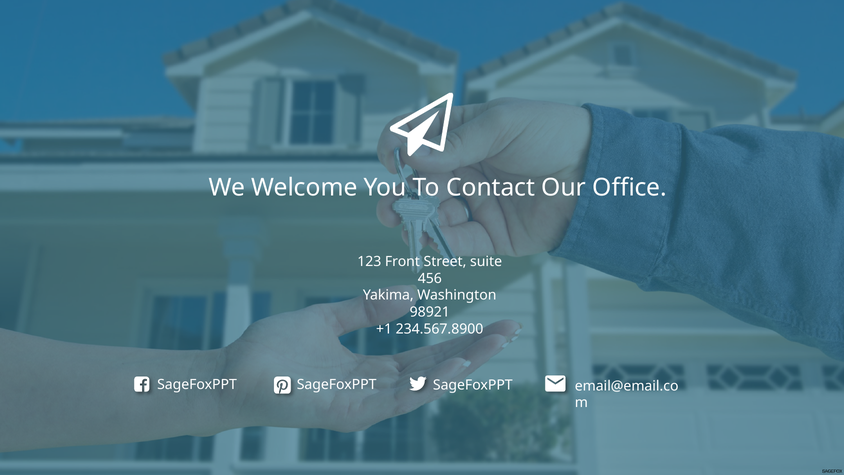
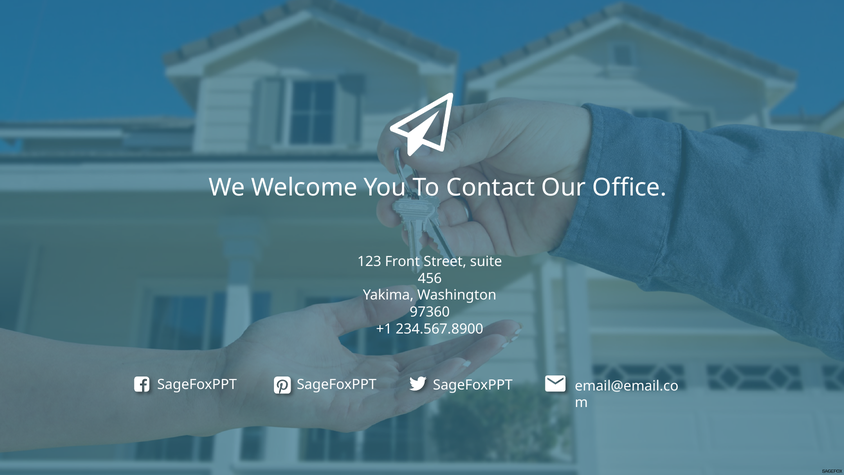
98921: 98921 -> 97360
